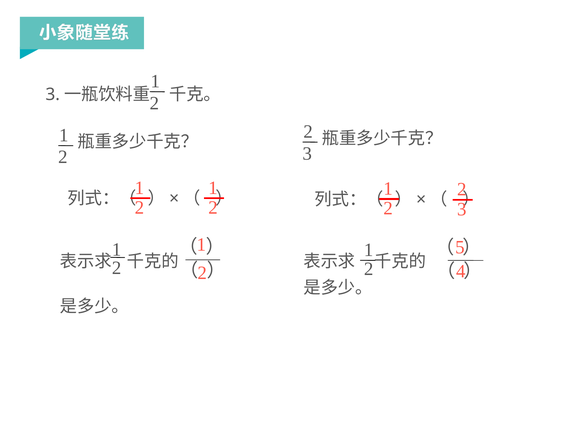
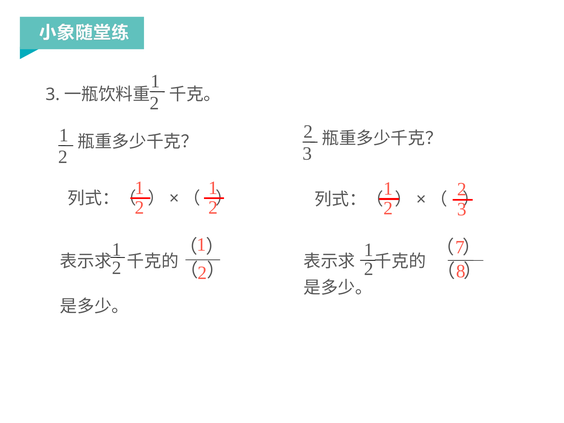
5: 5 -> 7
4: 4 -> 8
